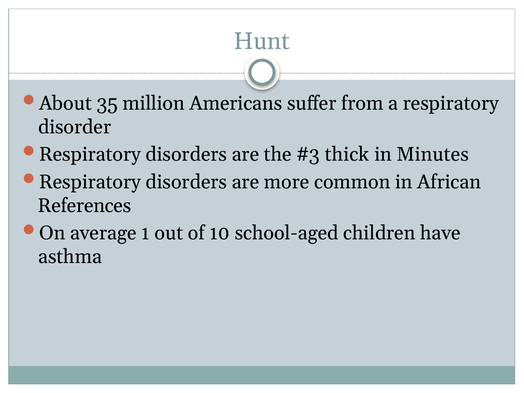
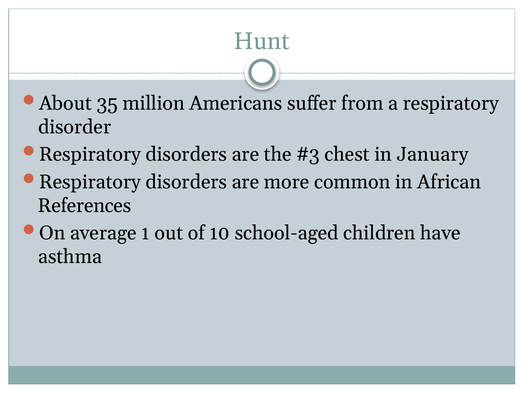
thick: thick -> chest
Minutes: Minutes -> January
